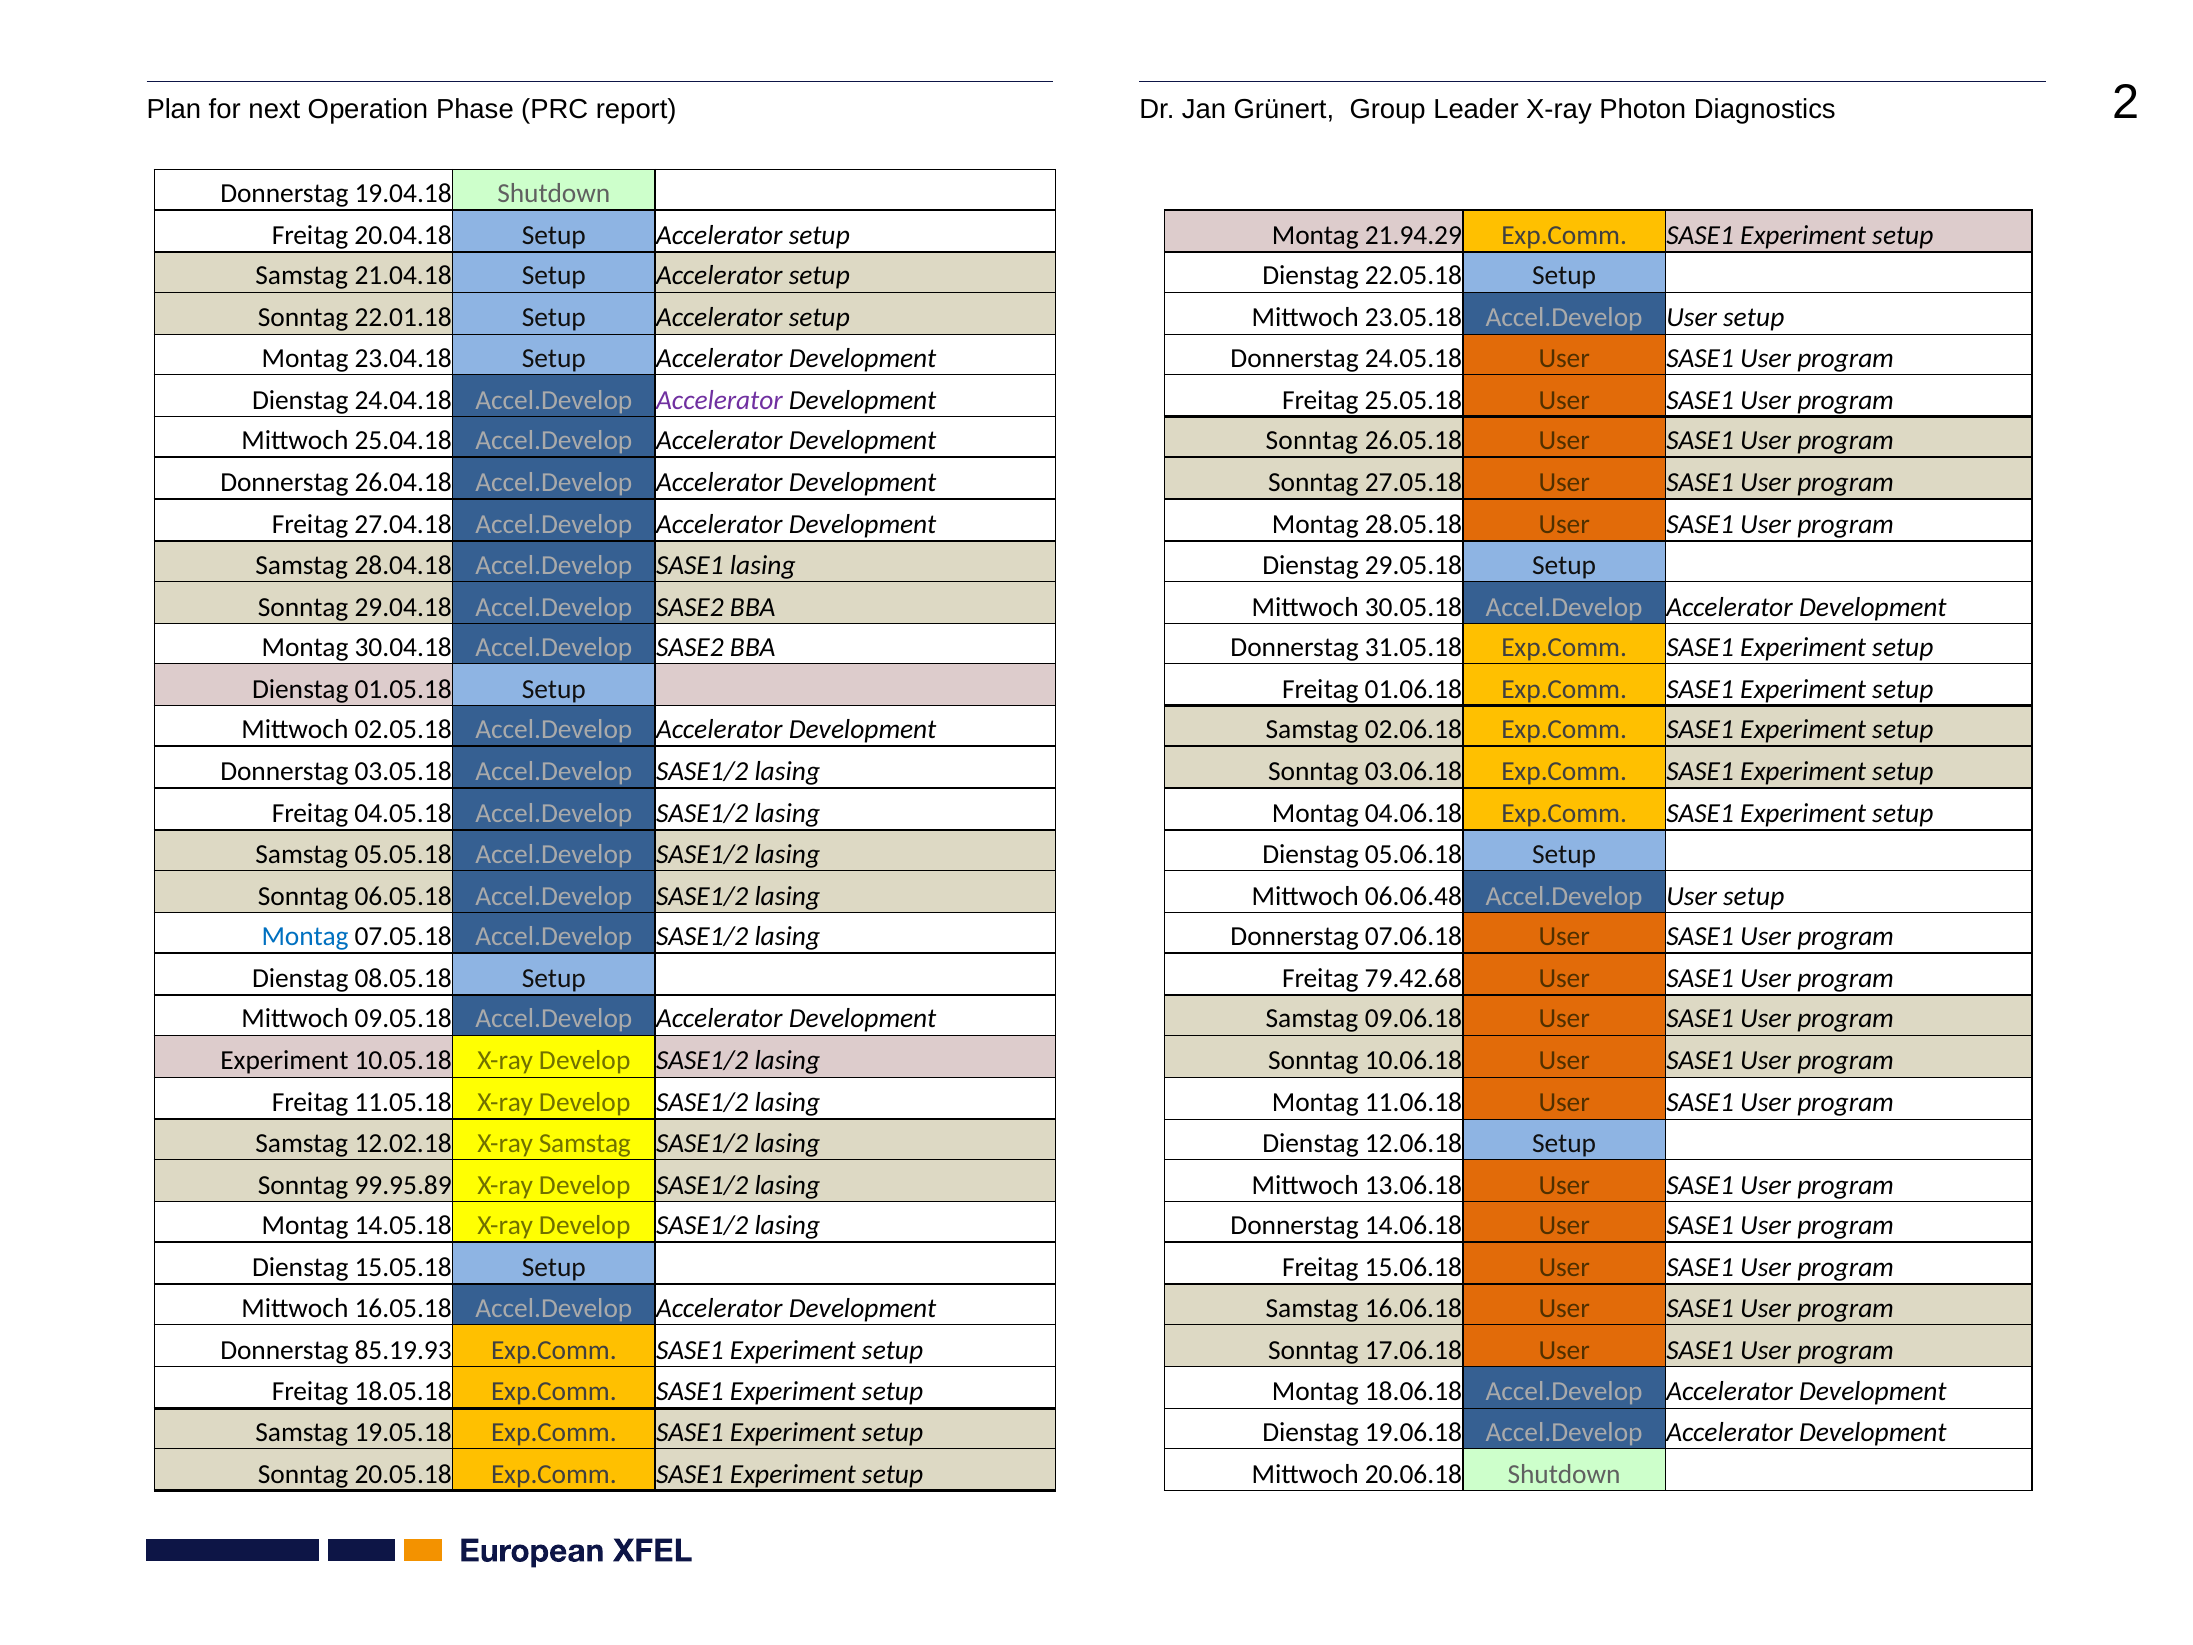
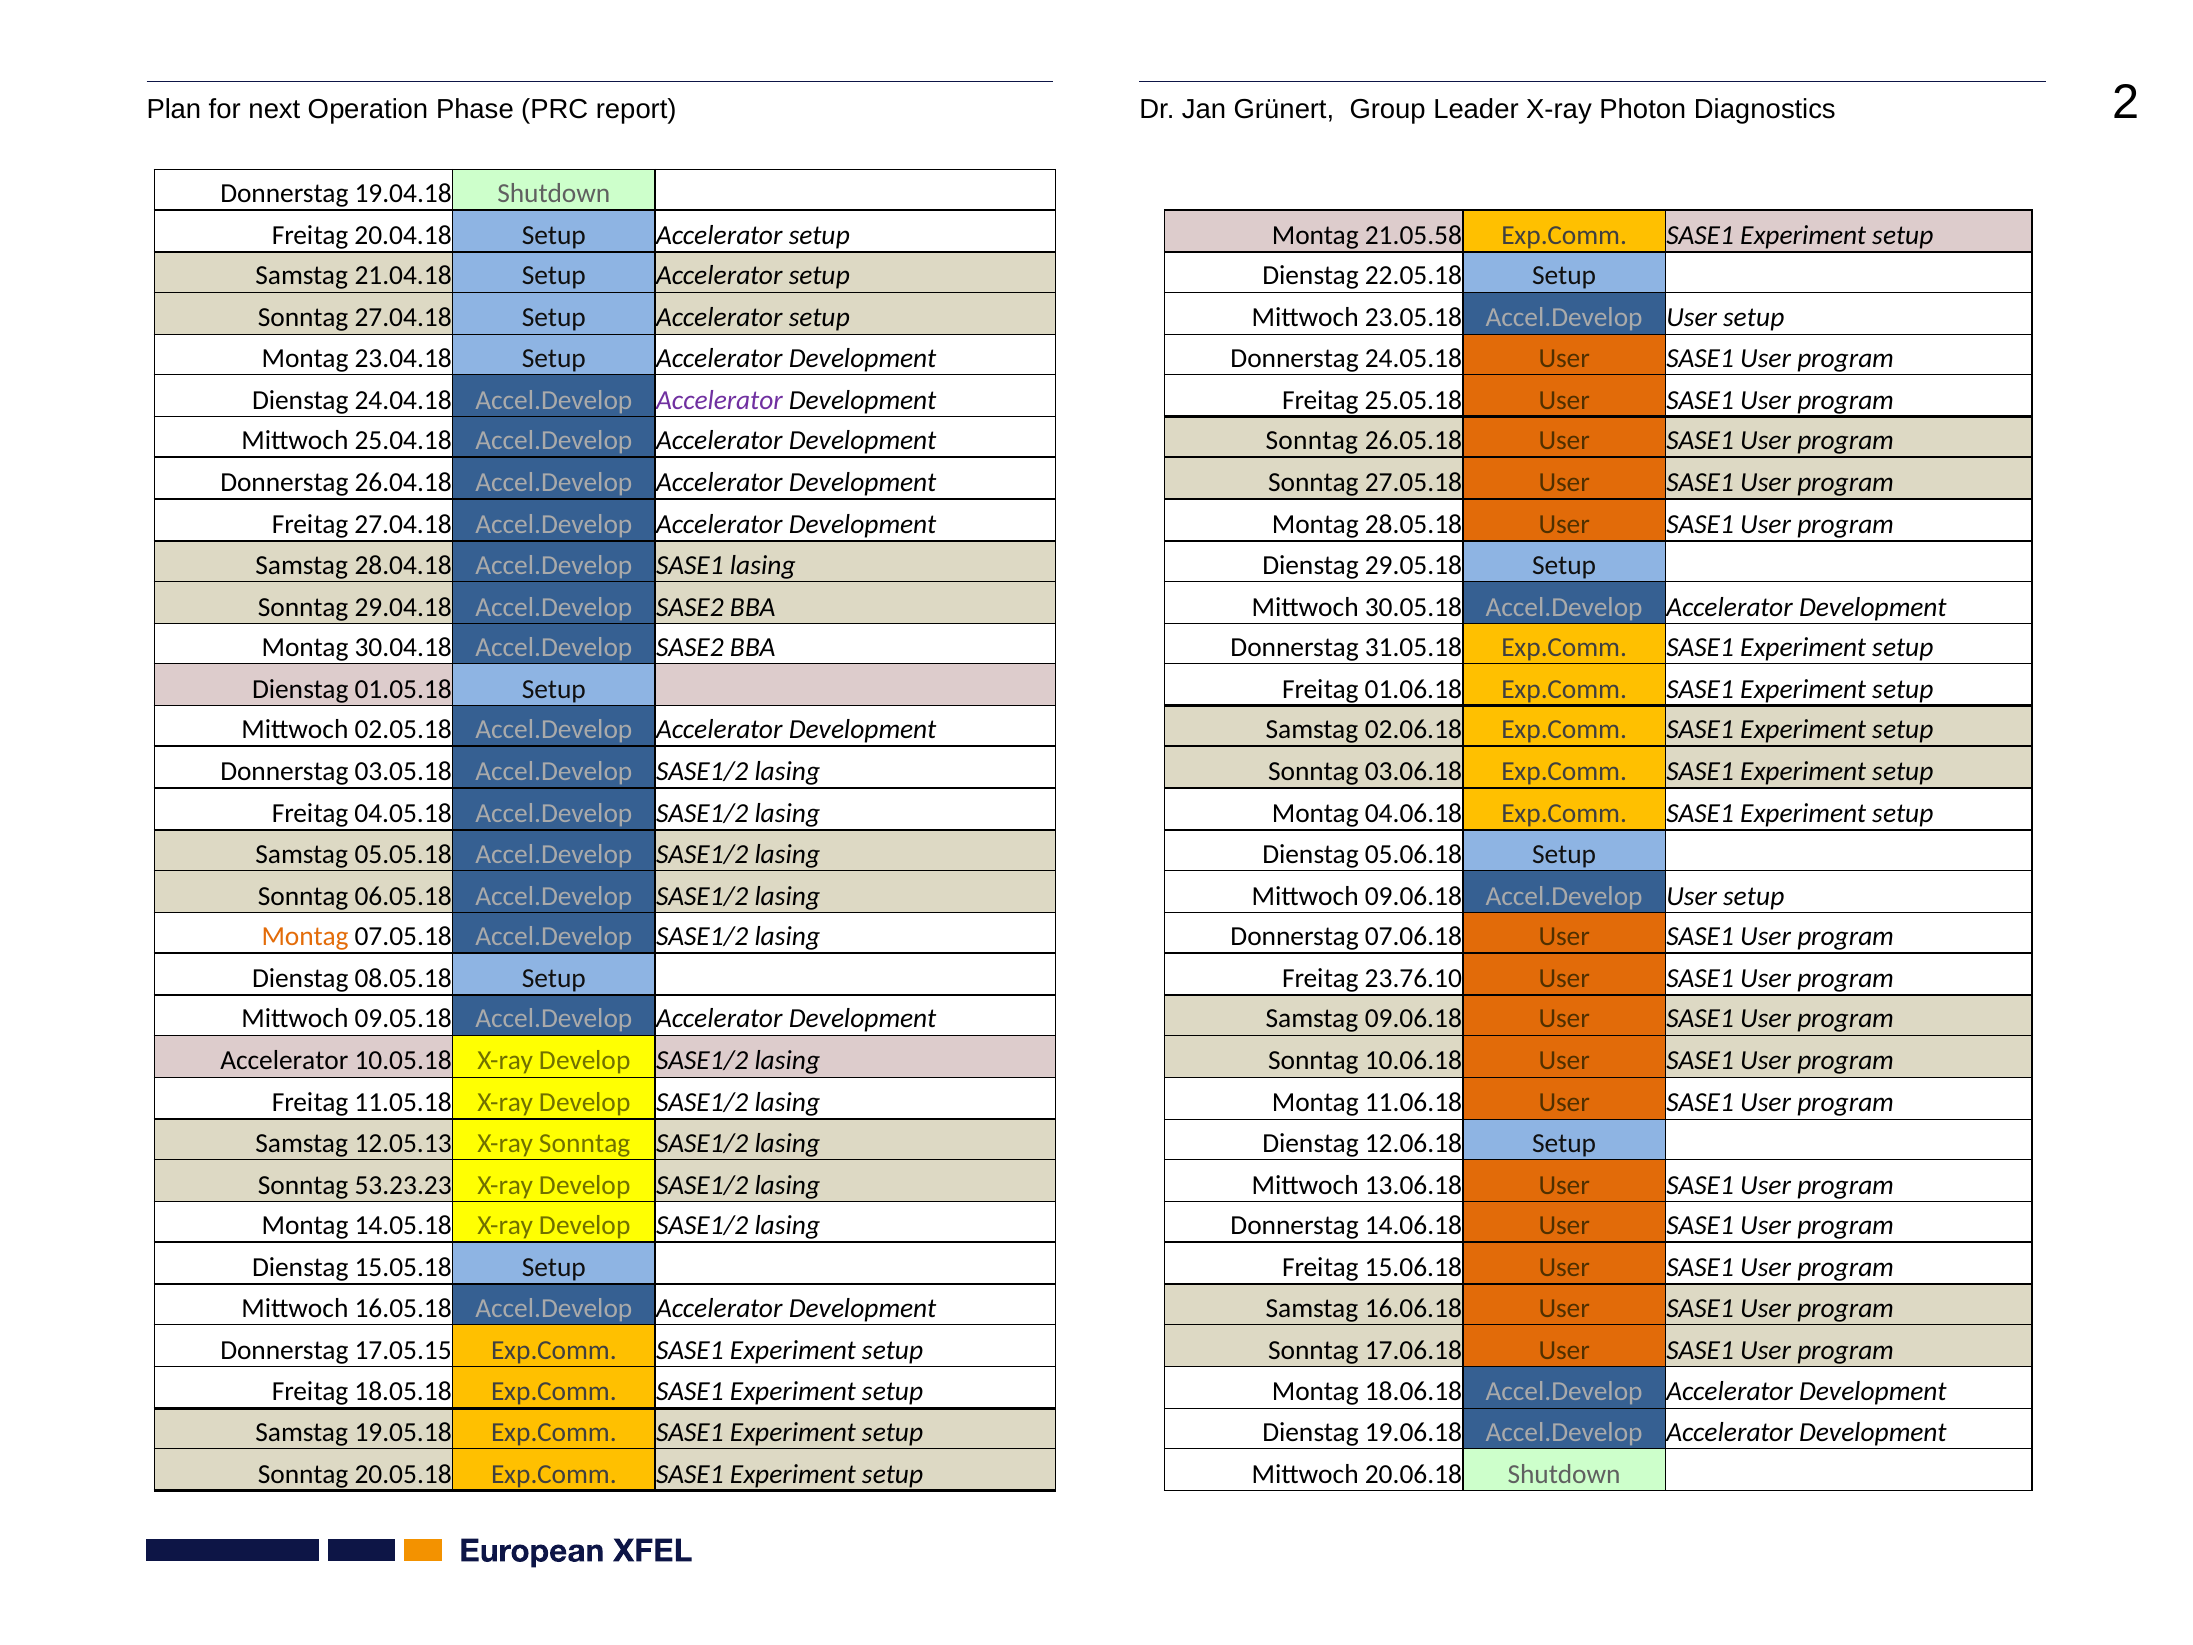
21.94.29: 21.94.29 -> 21.05.58
Sonntag 22.01.18: 22.01.18 -> 27.04.18
Mittwoch 06.06.48: 06.06.48 -> 09.06.18
Montag at (305, 936) colour: blue -> orange
79.42.68: 79.42.68 -> 23.76.10
Experiment at (284, 1061): Experiment -> Accelerator
12.02.18: 12.02.18 -> 12.05.13
X-ray Samstag: Samstag -> Sonntag
99.95.89: 99.95.89 -> 53.23.23
85.19.93: 85.19.93 -> 17.05.15
